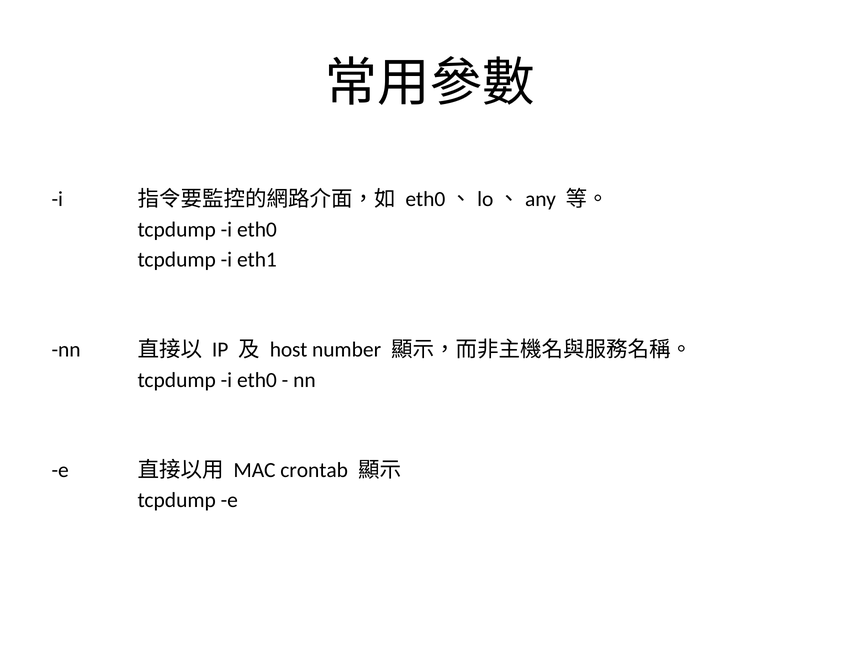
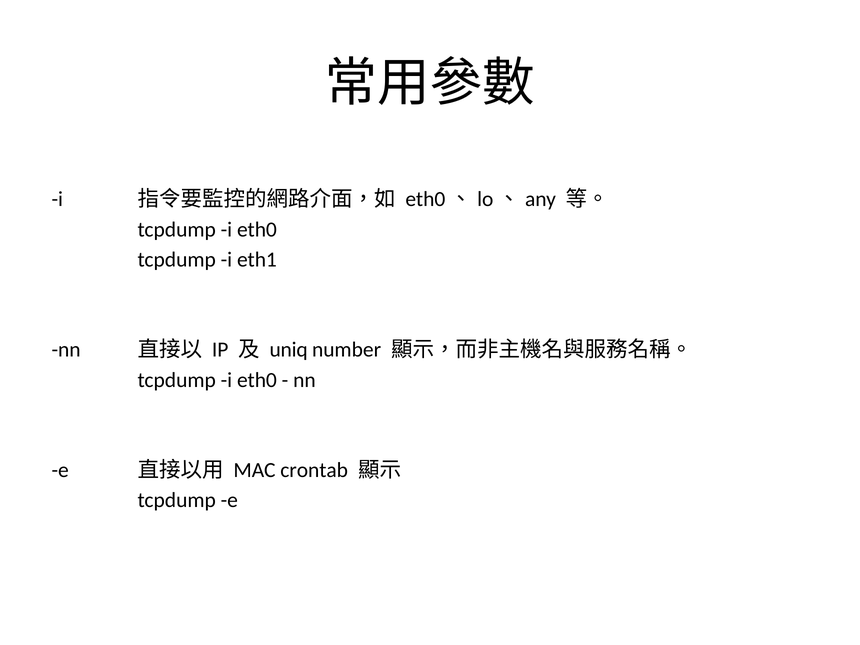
host: host -> uniq
